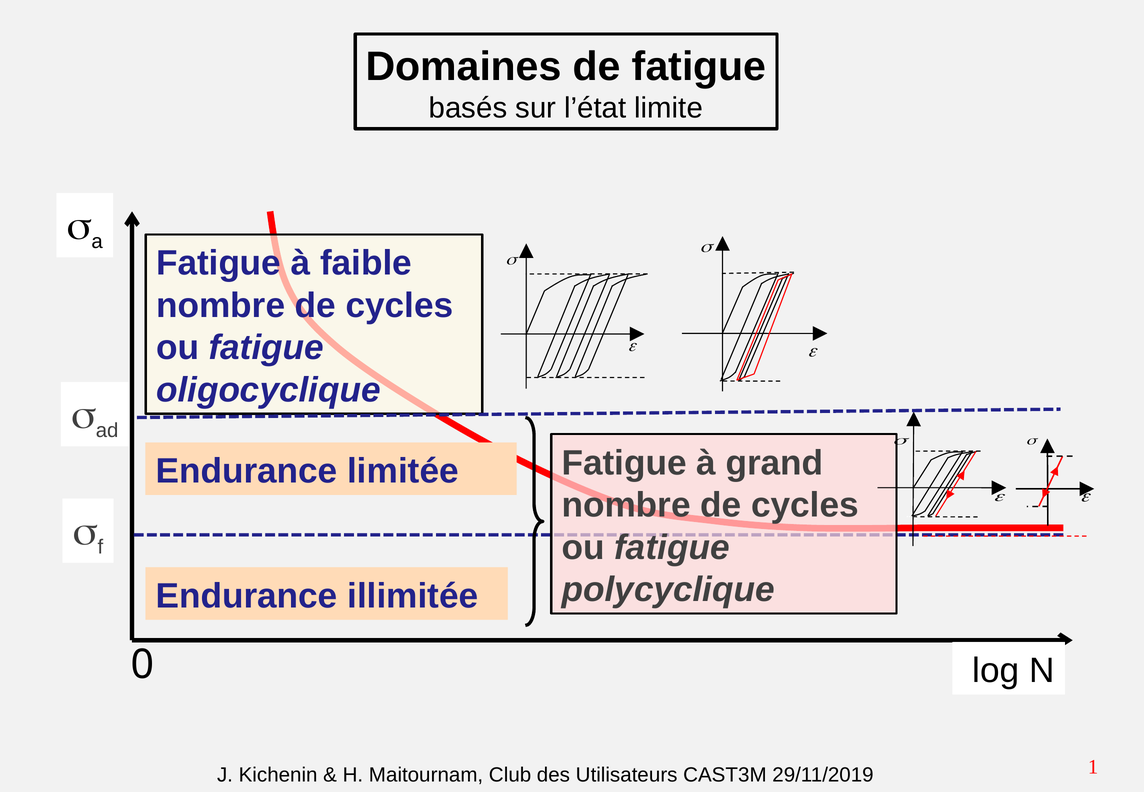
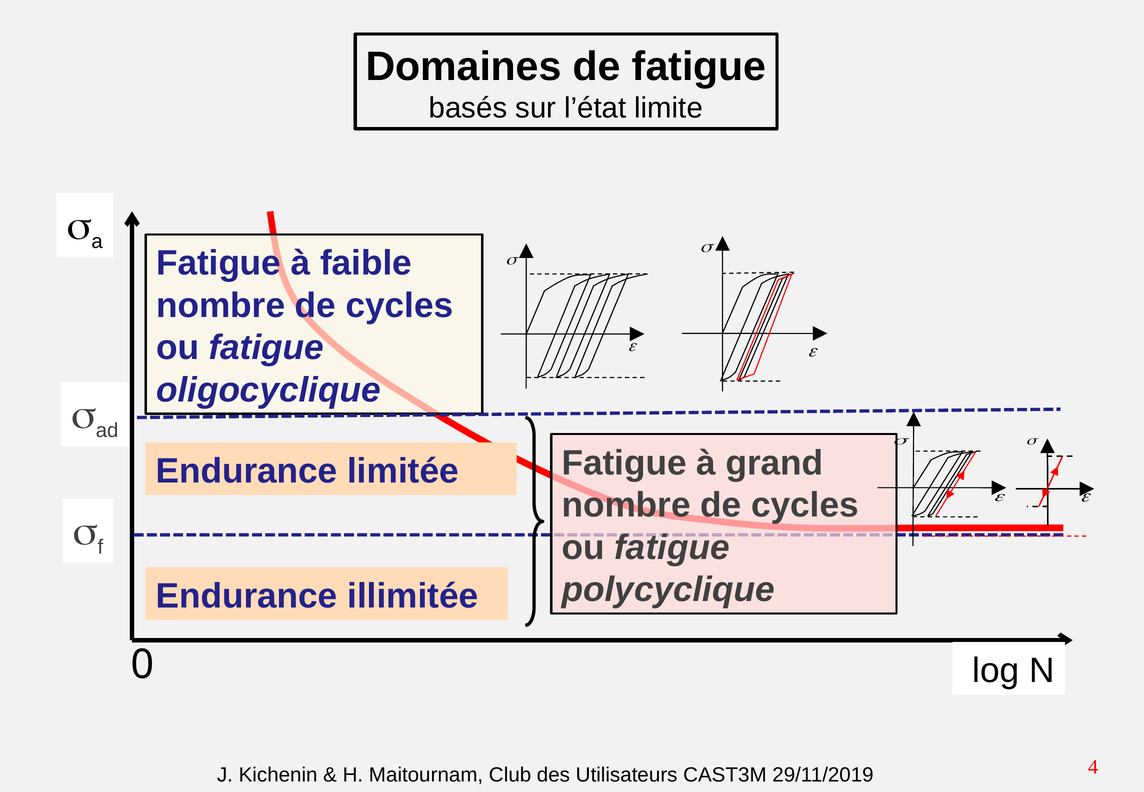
1: 1 -> 4
